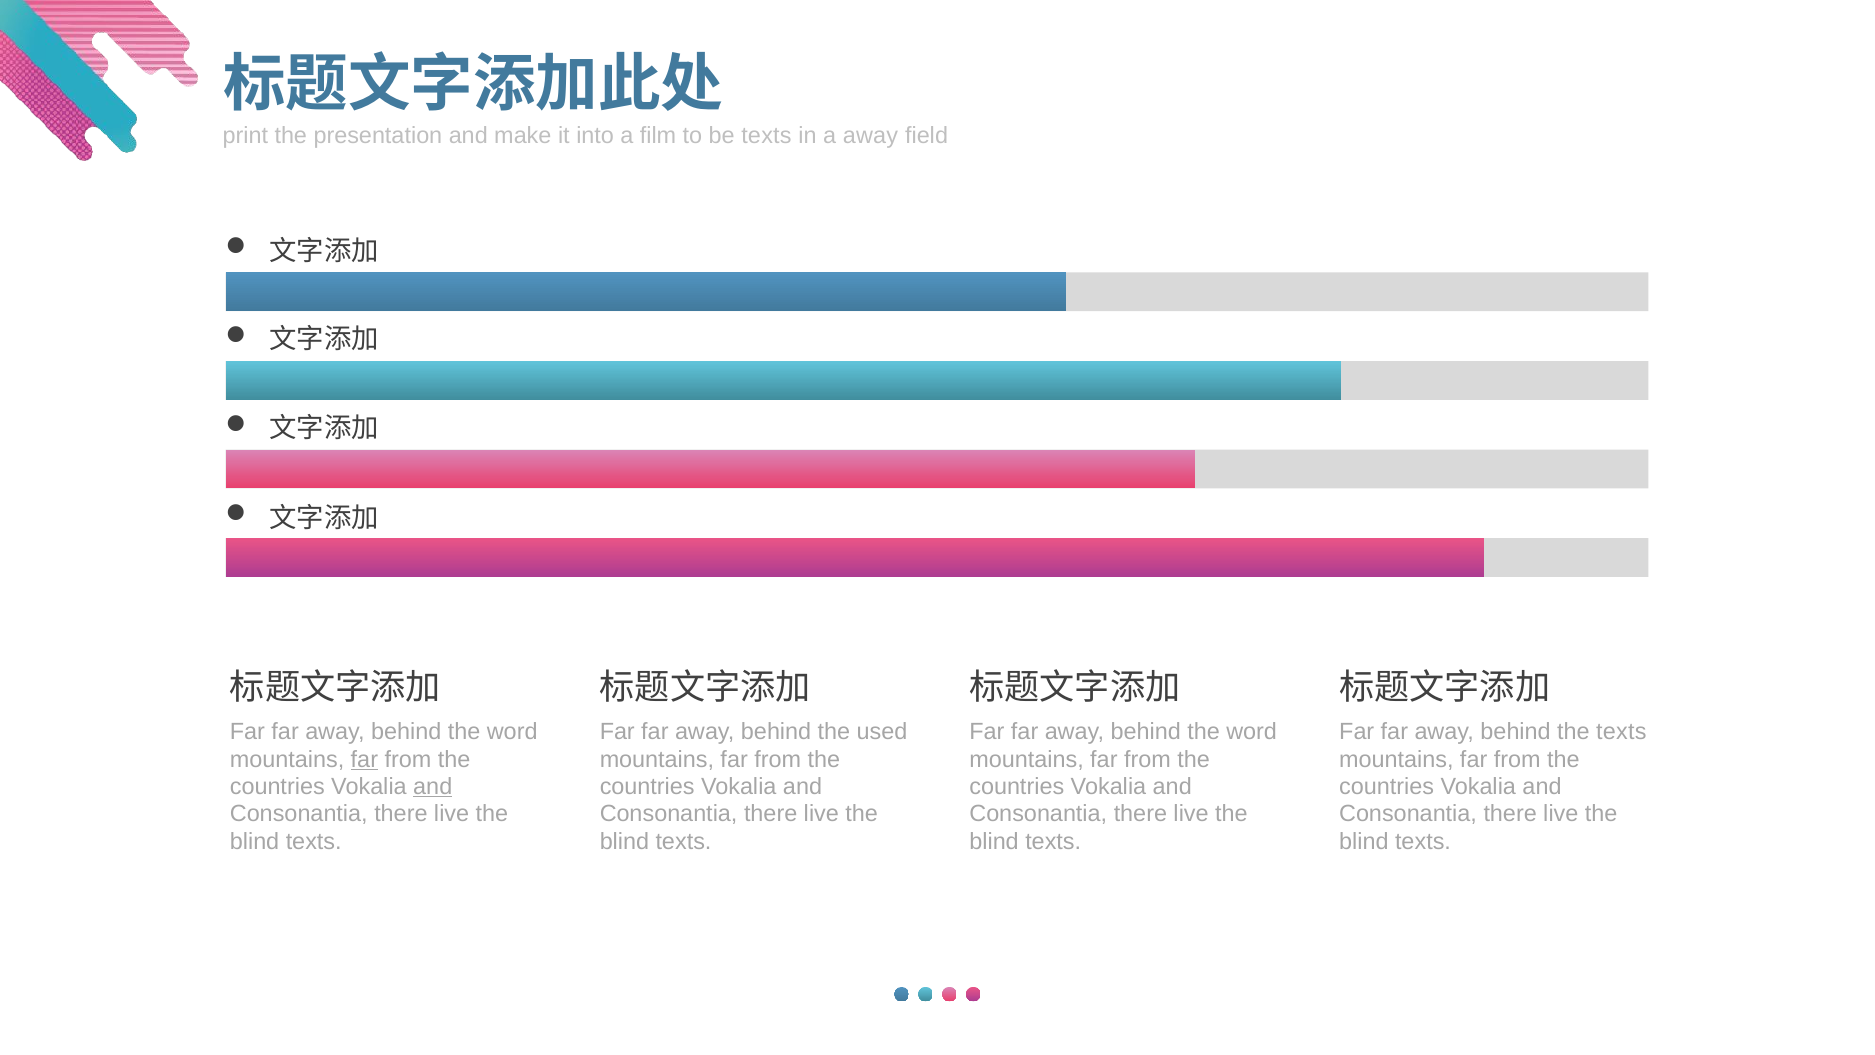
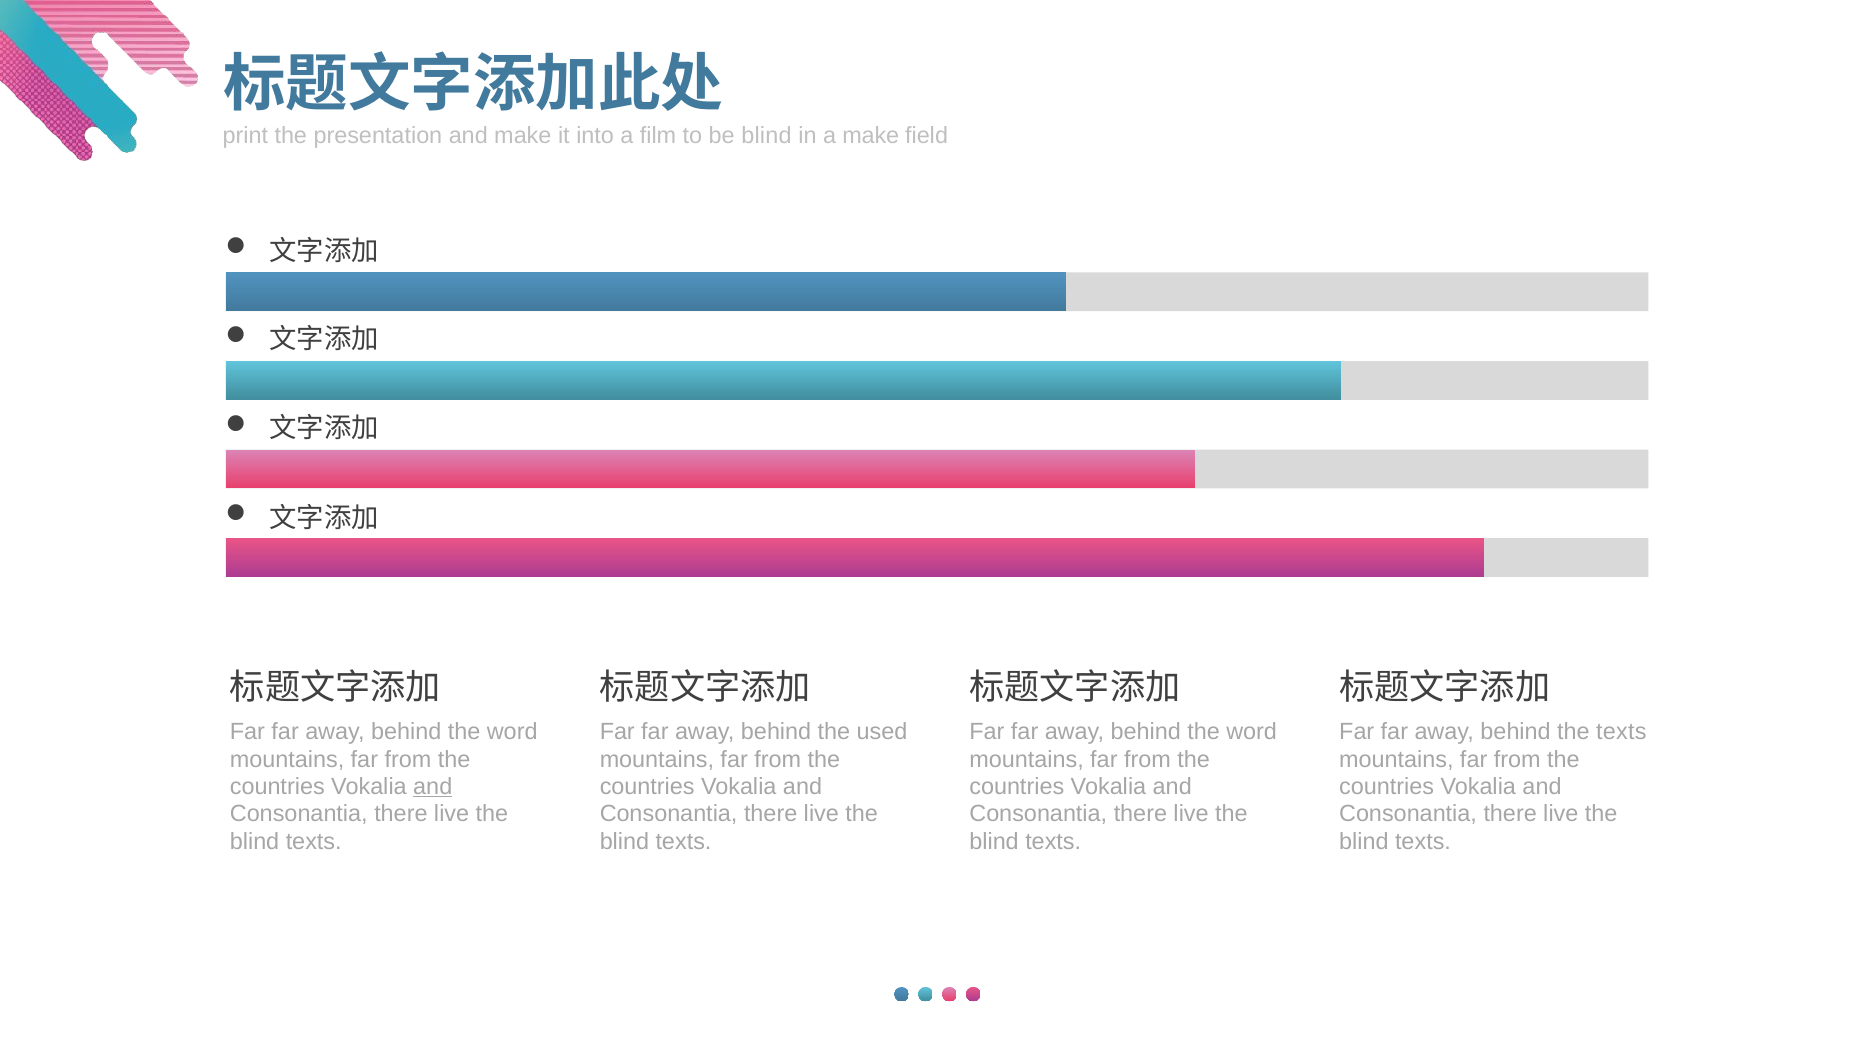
be texts: texts -> blind
a away: away -> make
far at (364, 759) underline: present -> none
